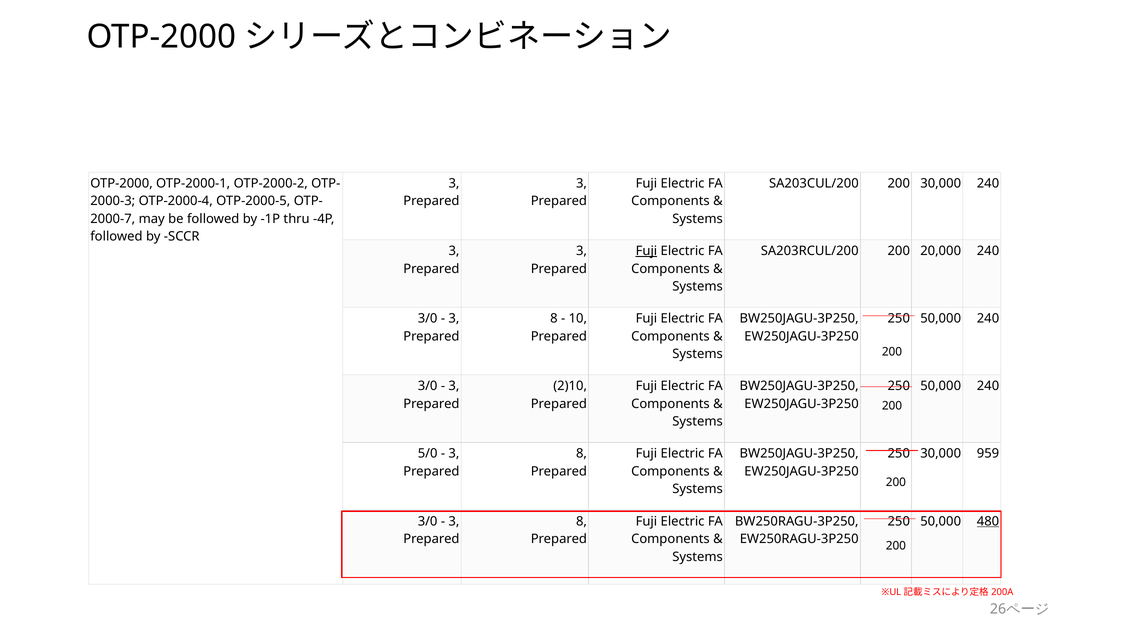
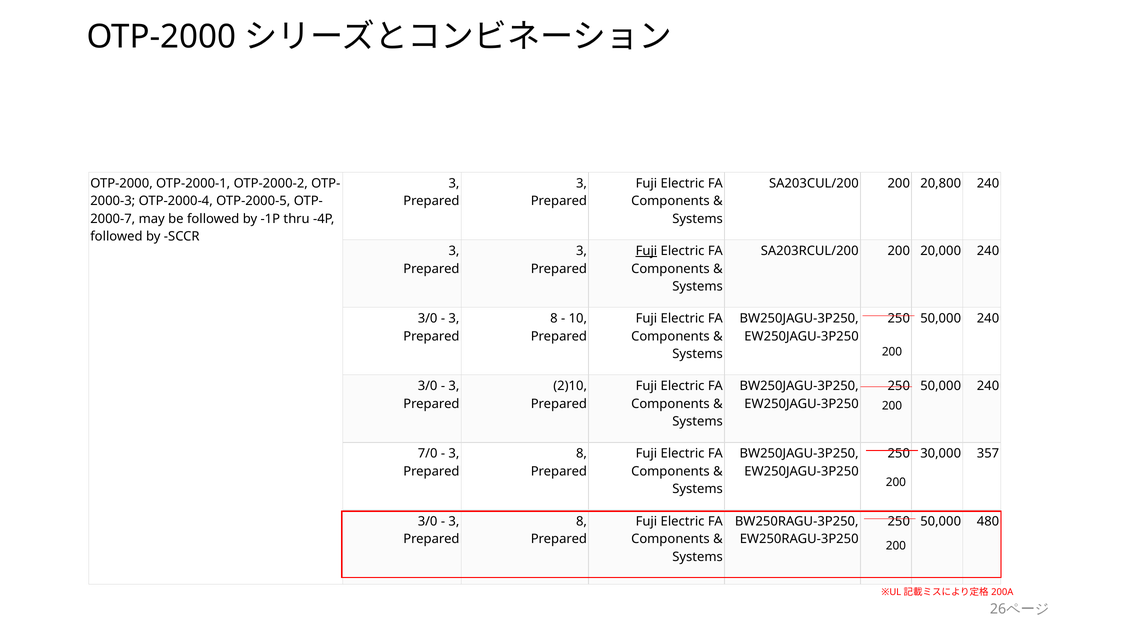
200 30,000: 30,000 -> 20,800
5/0: 5/0 -> 7/0
959: 959 -> 357
480 underline: present -> none
